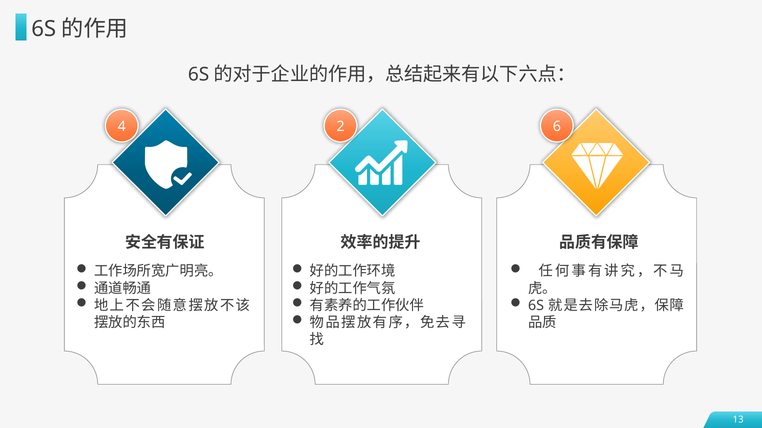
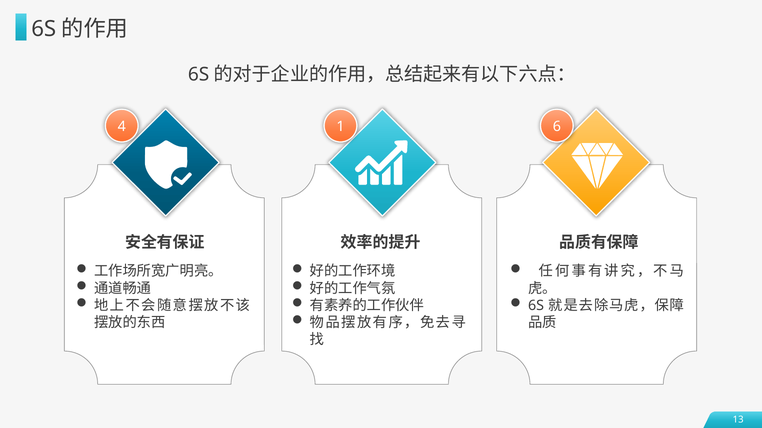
2: 2 -> 1
